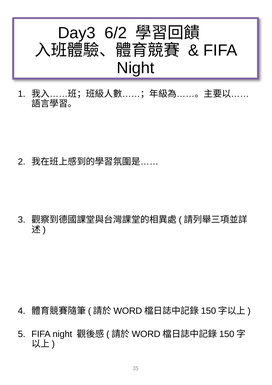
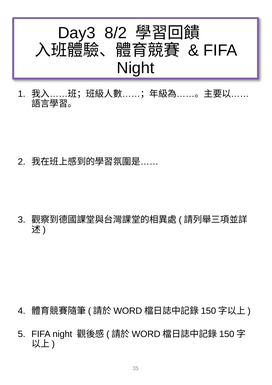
6/2: 6/2 -> 8/2
